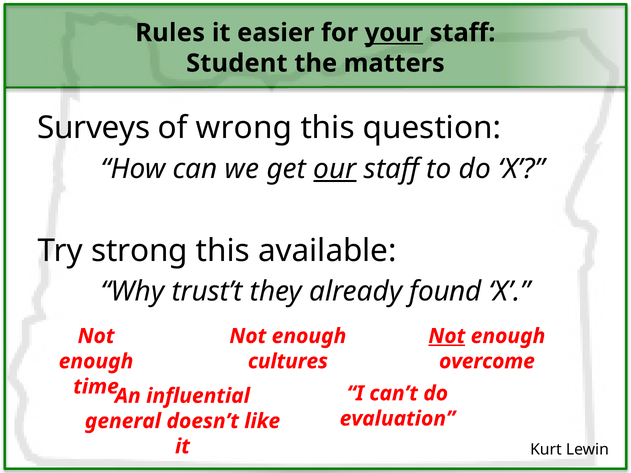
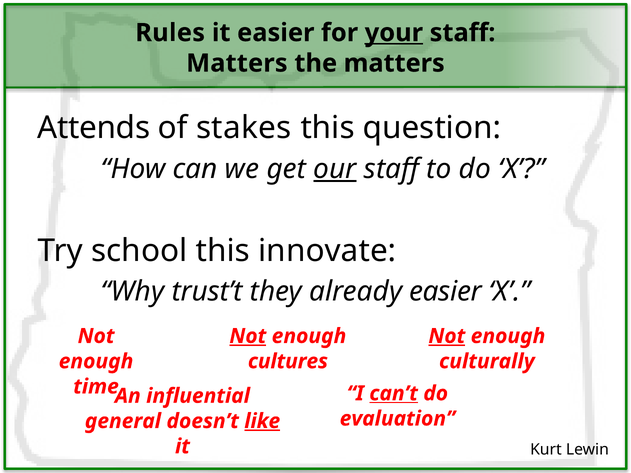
Student at (237, 63): Student -> Matters
Surveys: Surveys -> Attends
wrong: wrong -> stakes
strong: strong -> school
available: available -> innovate
already found: found -> easier
Not at (248, 336) underline: none -> present
overcome: overcome -> culturally
can’t underline: none -> present
like underline: none -> present
